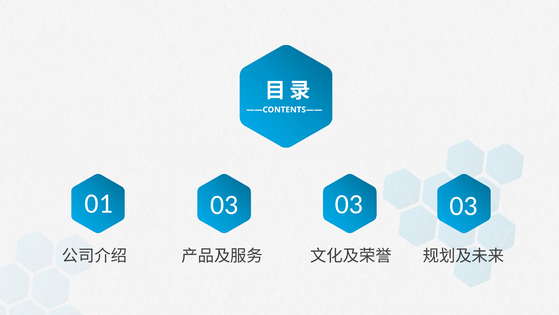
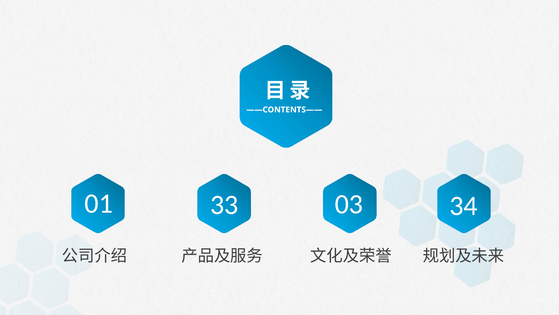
01 03: 03 -> 33
03 at (464, 206): 03 -> 34
